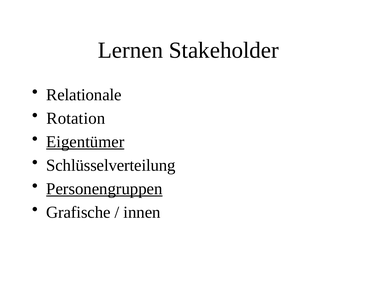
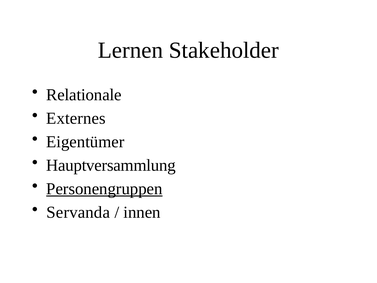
Rotation: Rotation -> Externes
Eigentümer underline: present -> none
Schlüsselverteilung: Schlüsselverteilung -> Hauptversammlung
Grafische: Grafische -> Servanda
